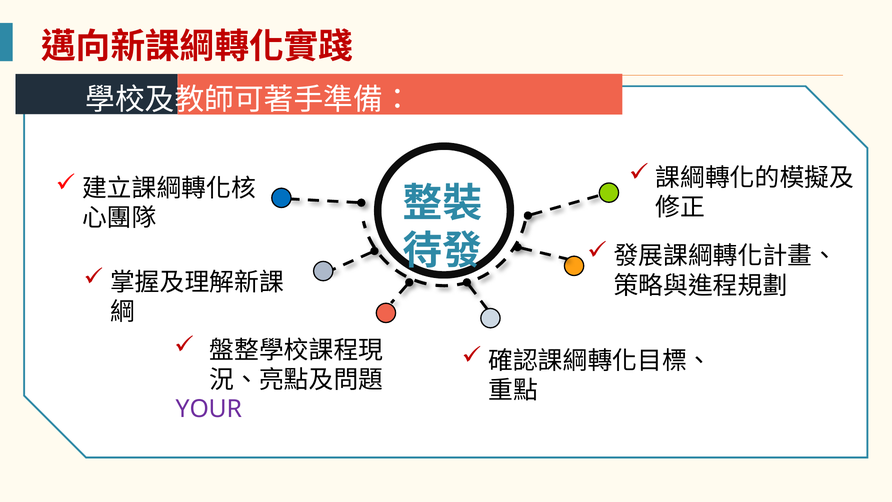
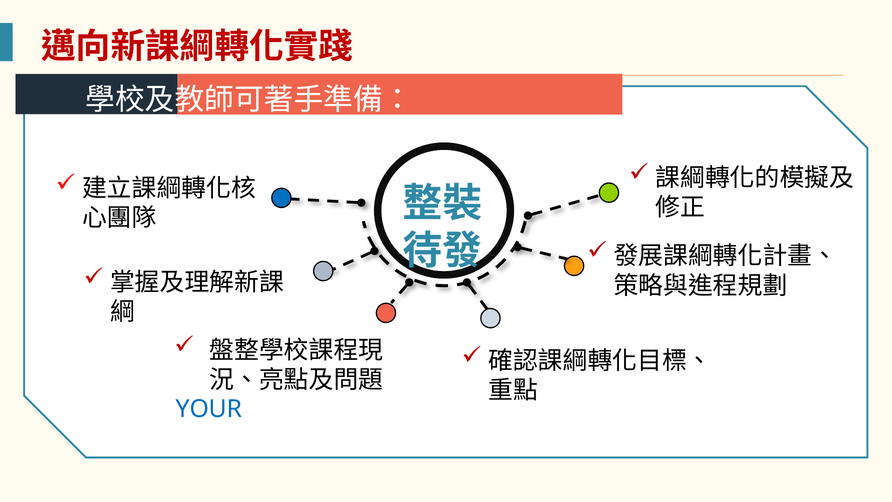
YOUR colour: purple -> blue
